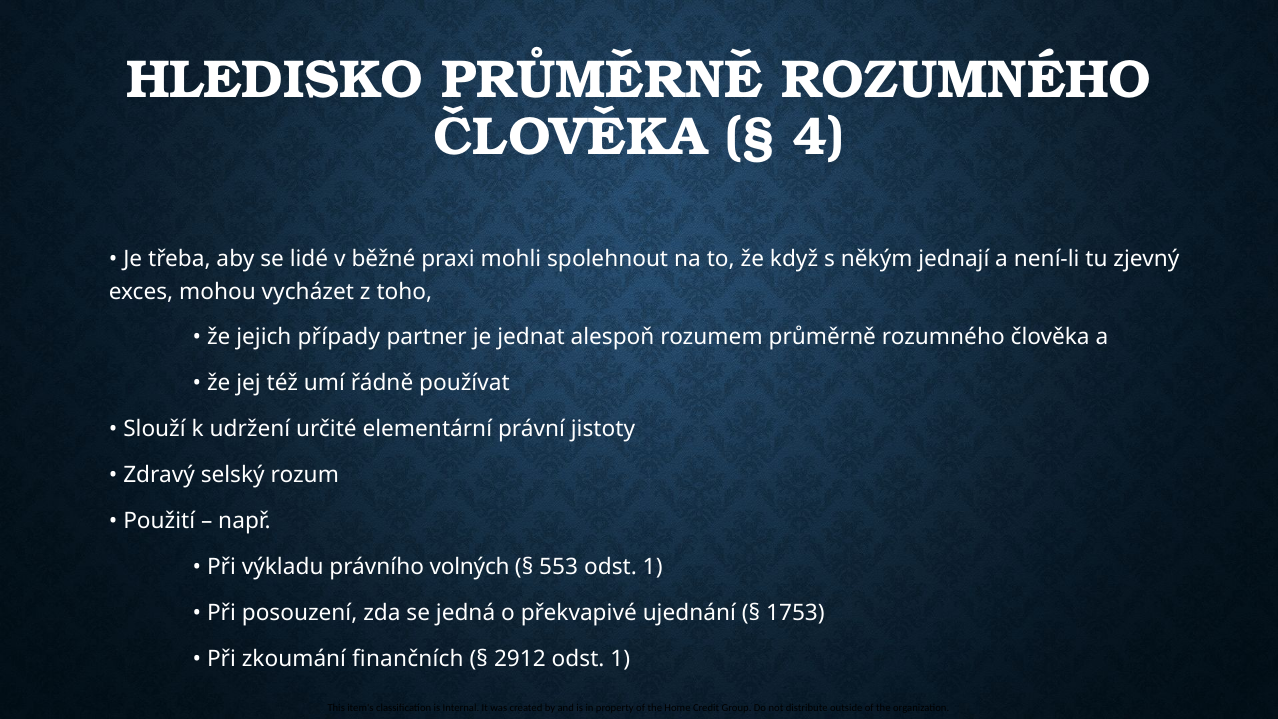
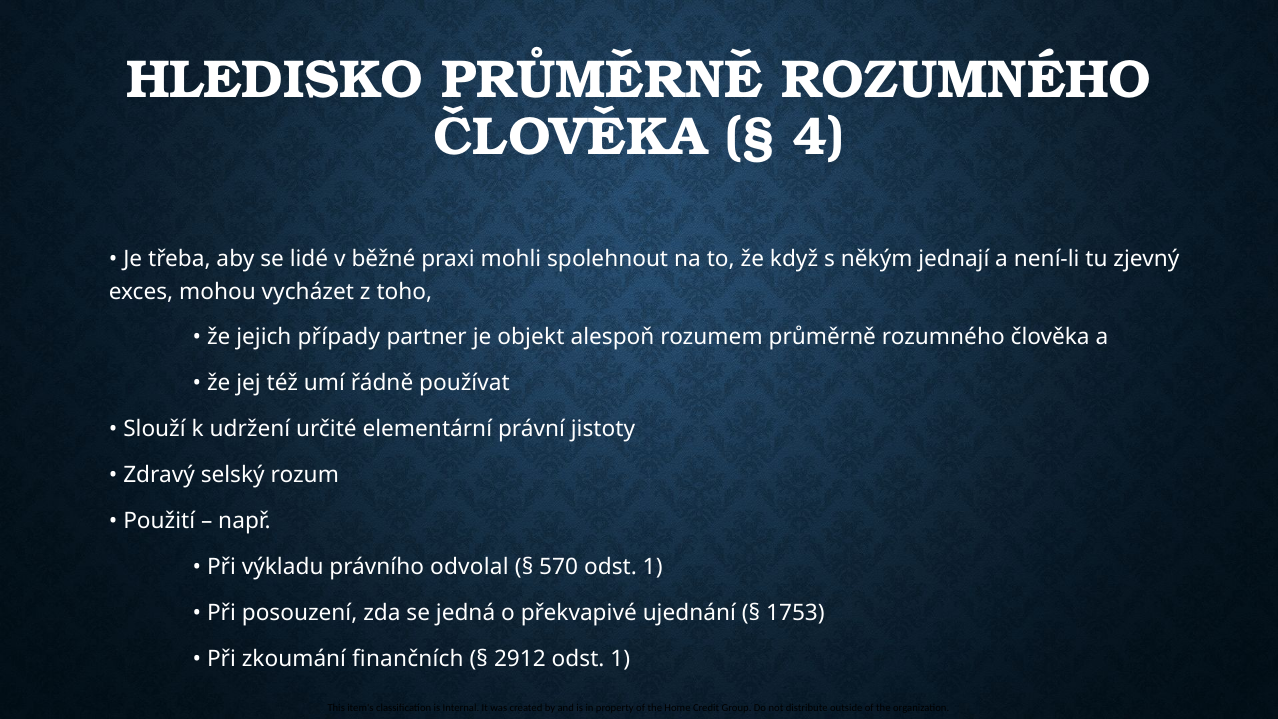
jednat: jednat -> objekt
volných: volných -> odvolal
553: 553 -> 570
